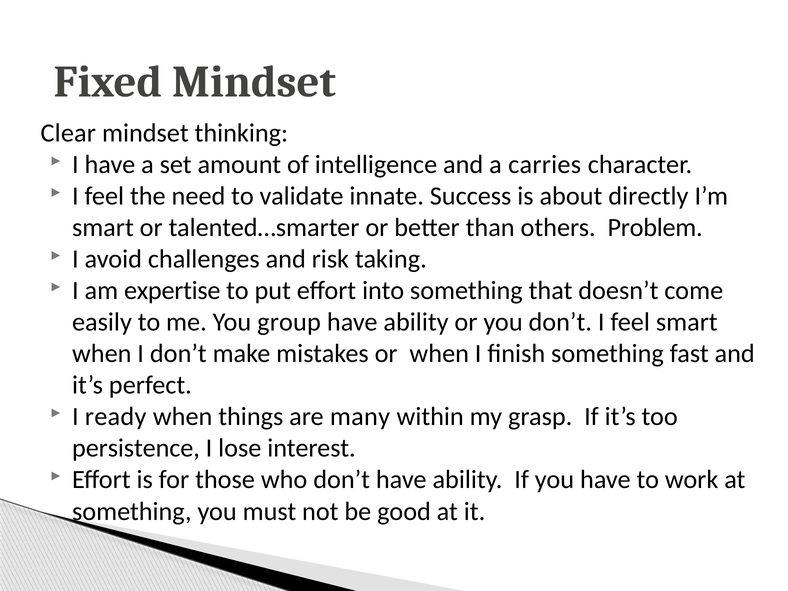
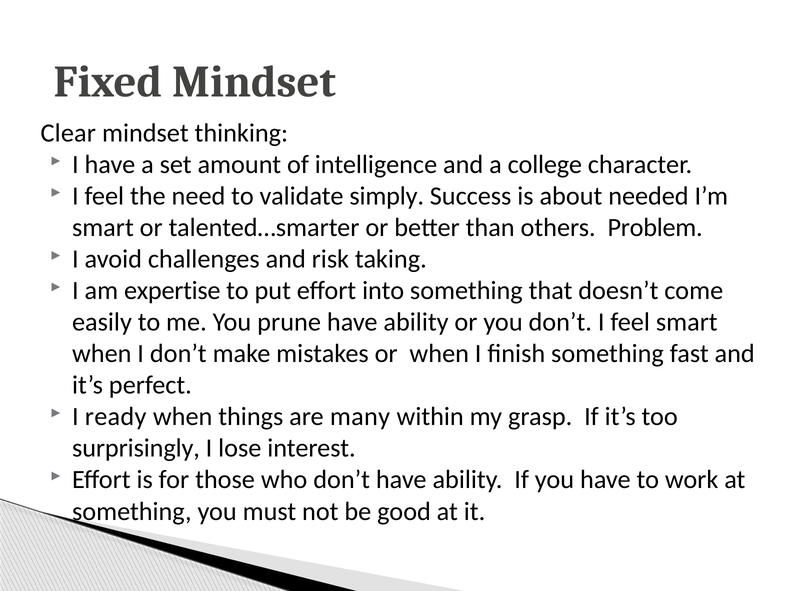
carries: carries -> college
innate: innate -> simply
directly: directly -> needed
group: group -> prune
persistence: persistence -> surprisingly
